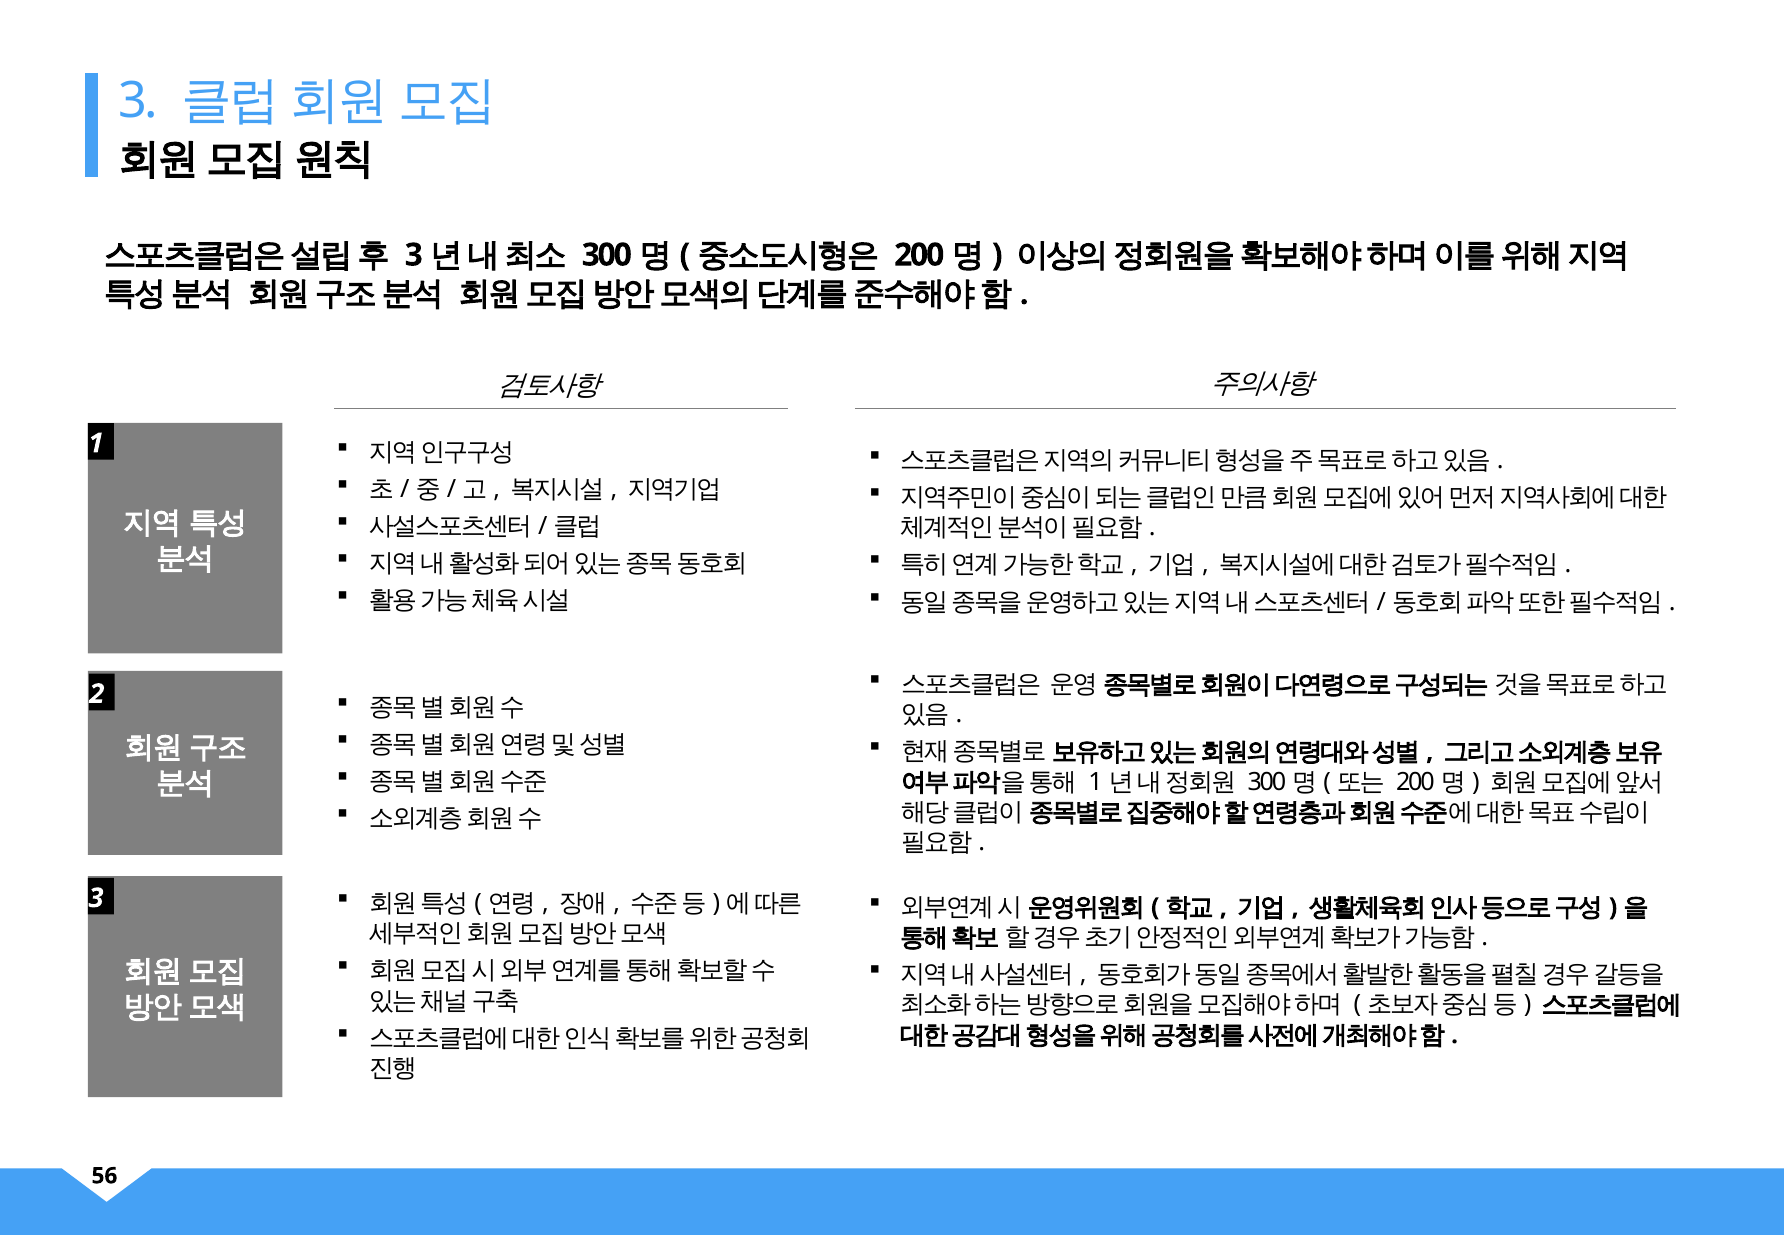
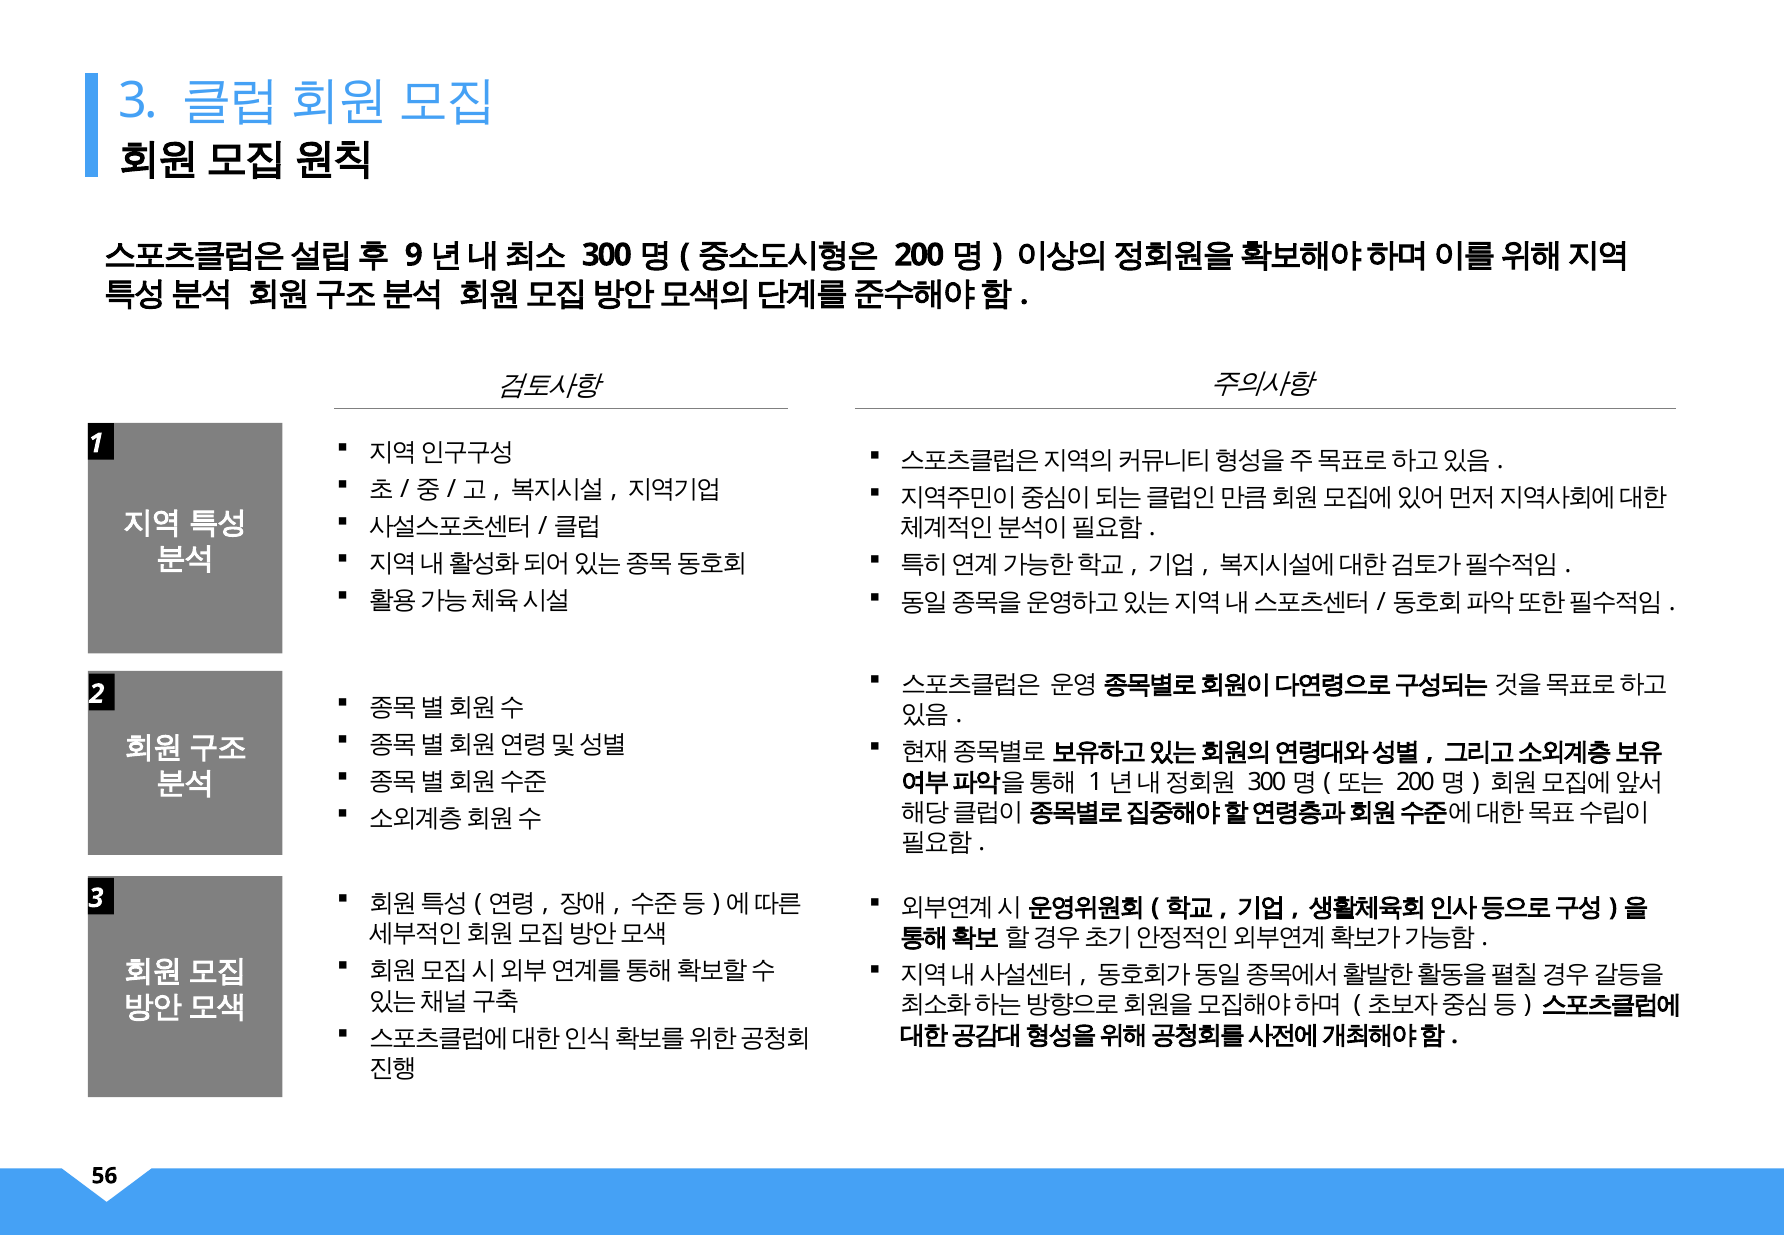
3 at (414, 255): 3 -> 9
